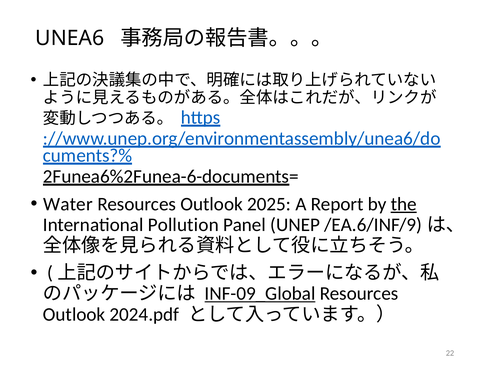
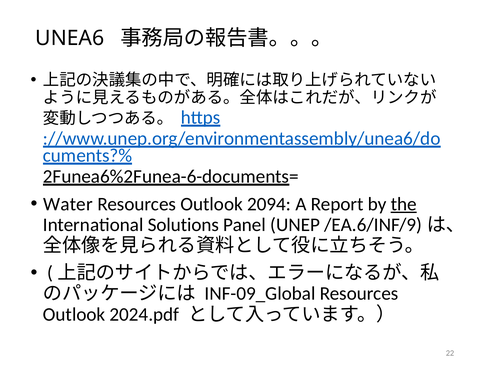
2025: 2025 -> 2094
Pollution: Pollution -> Solutions
INF-09_Global underline: present -> none
